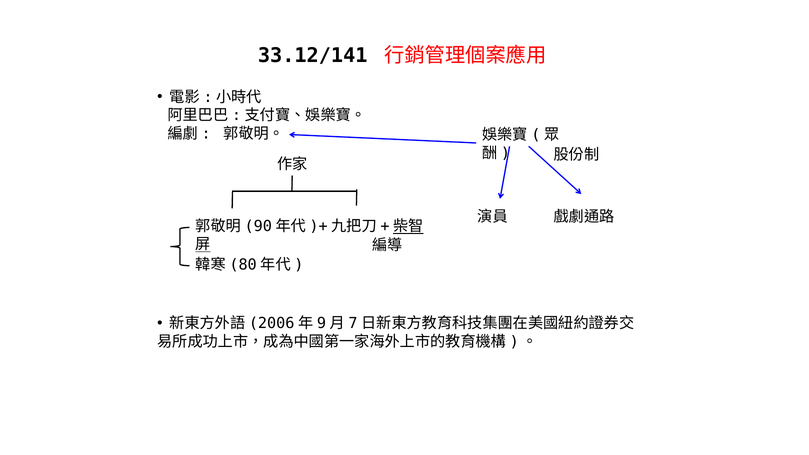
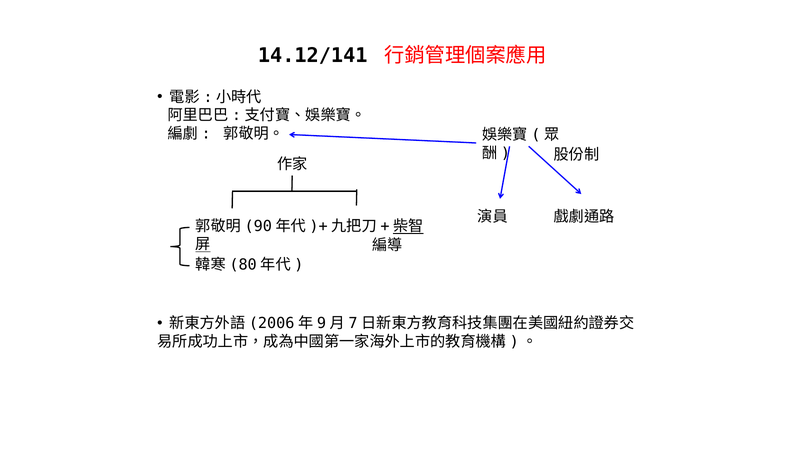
33.12/141: 33.12/141 -> 14.12/141
